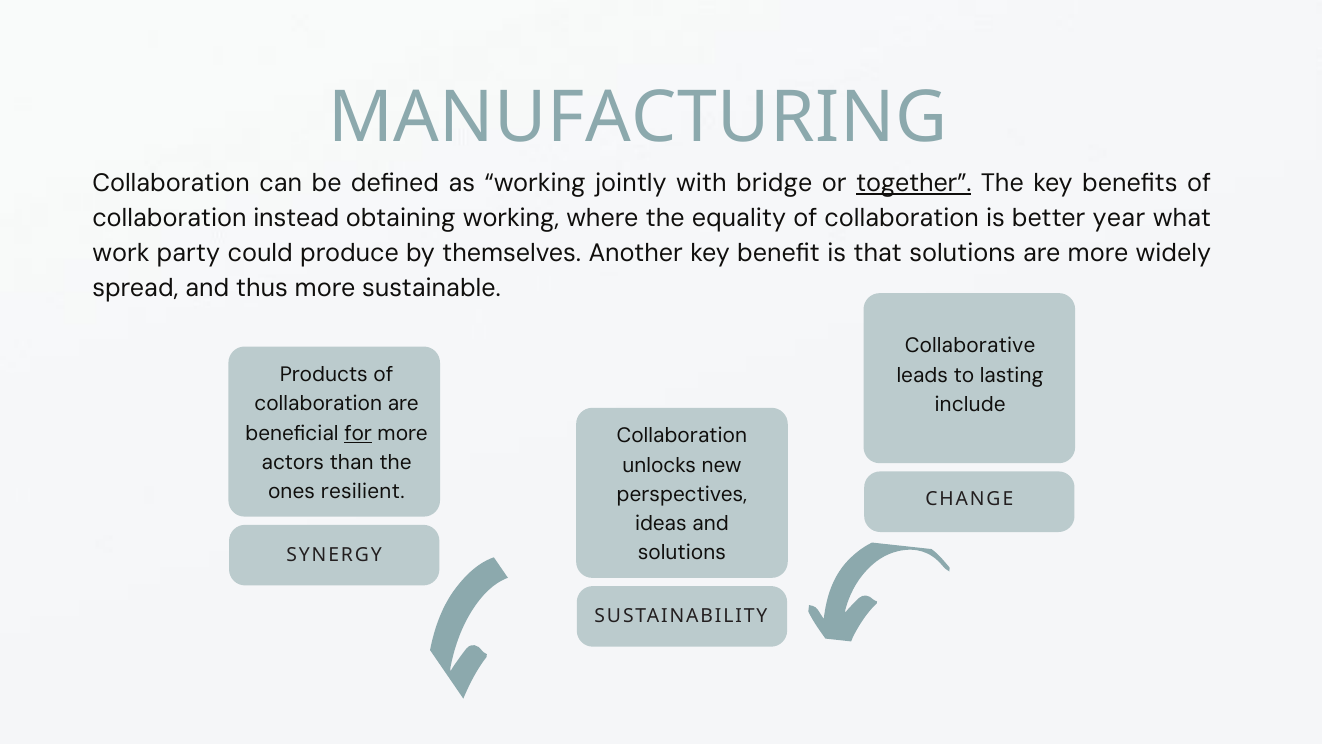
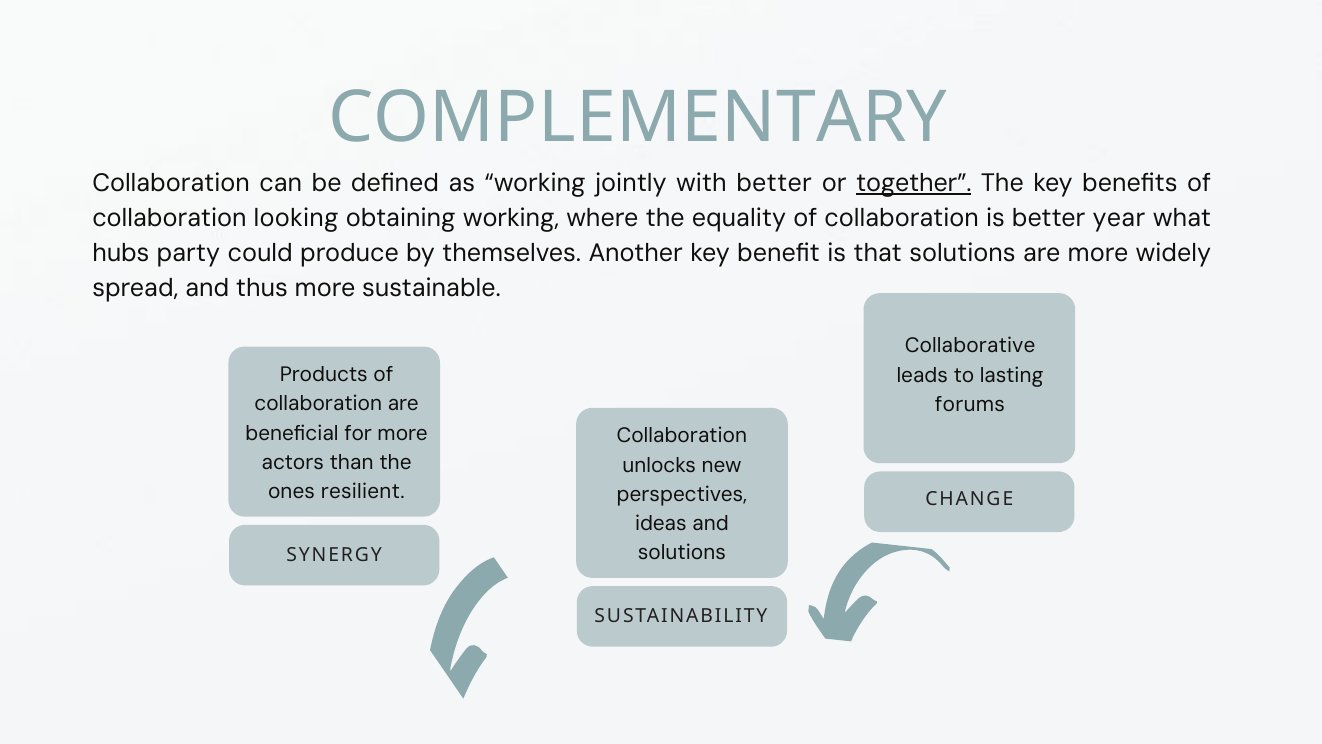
MANUFACTURING: MANUFACTURING -> COMPLEMENTARY
with bridge: bridge -> better
instead: instead -> looking
work: work -> hubs
include: include -> forums
for underline: present -> none
